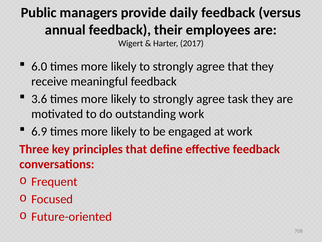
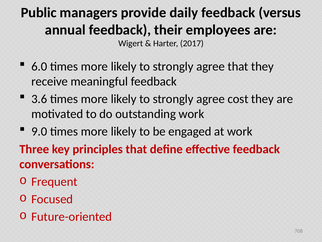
task: task -> cost
6.9: 6.9 -> 9.0
